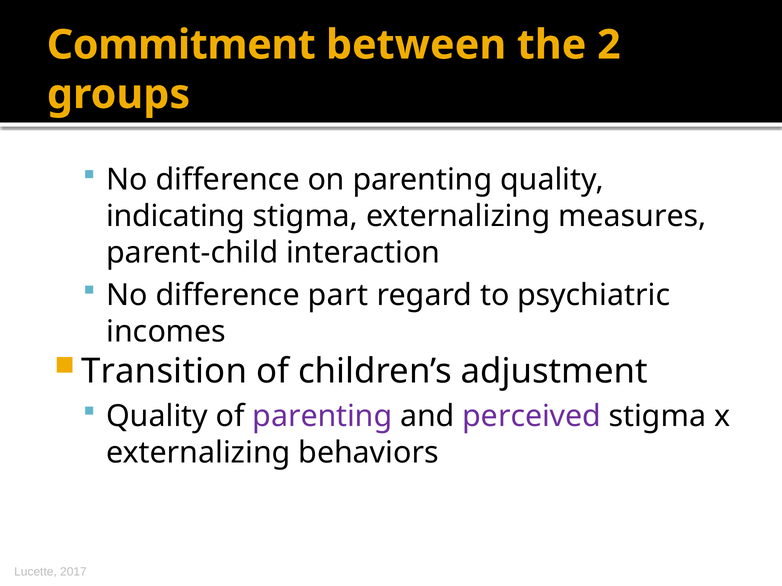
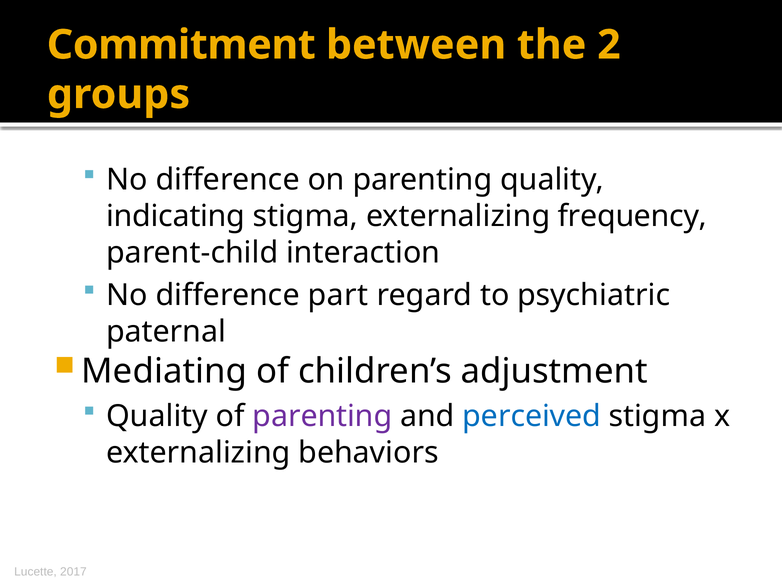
measures: measures -> frequency
incomes: incomes -> paternal
Transition: Transition -> Mediating
perceived colour: purple -> blue
